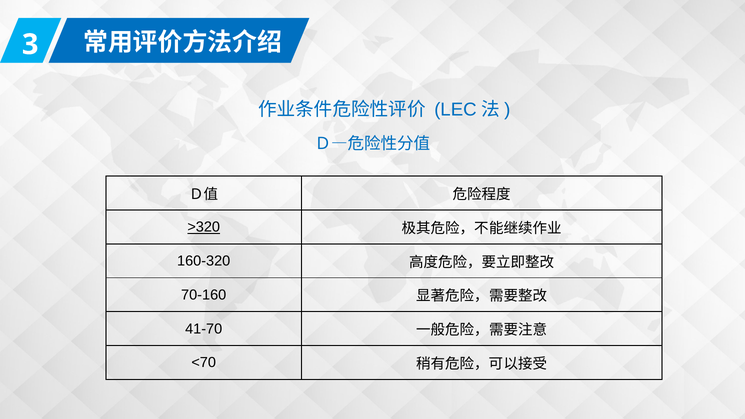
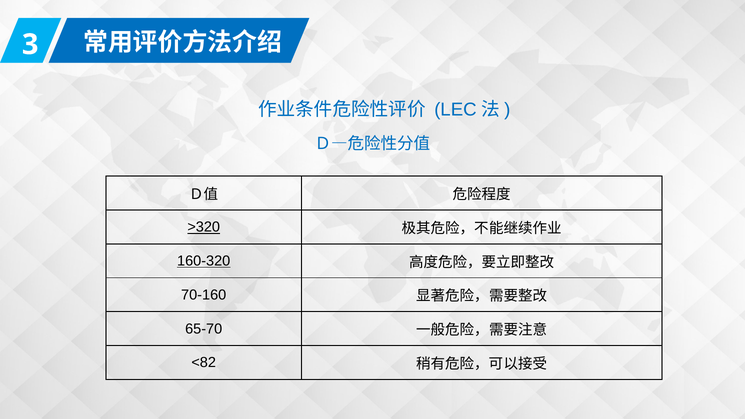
160-320 underline: none -> present
41-70: 41-70 -> 65-70
<70: <70 -> <82
